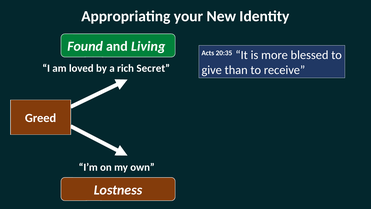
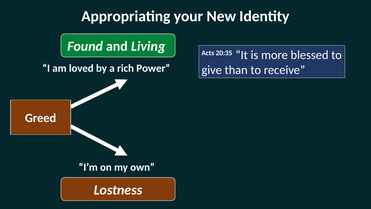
Secret: Secret -> Power
